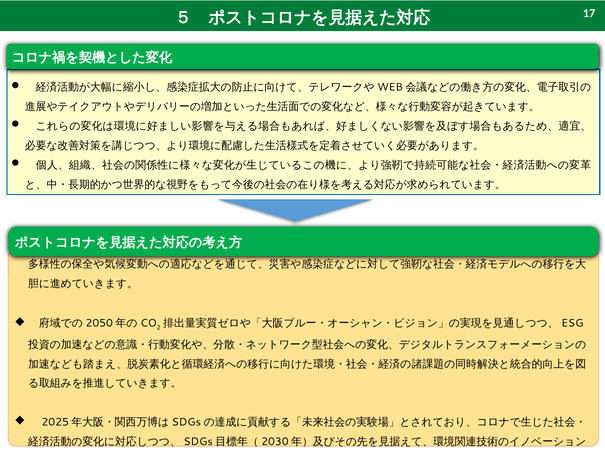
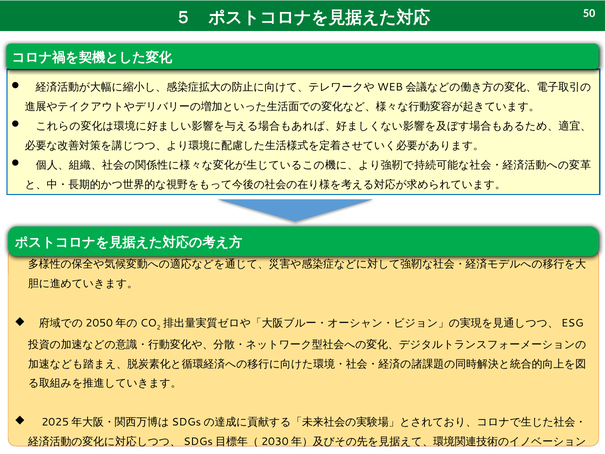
17: 17 -> 50
